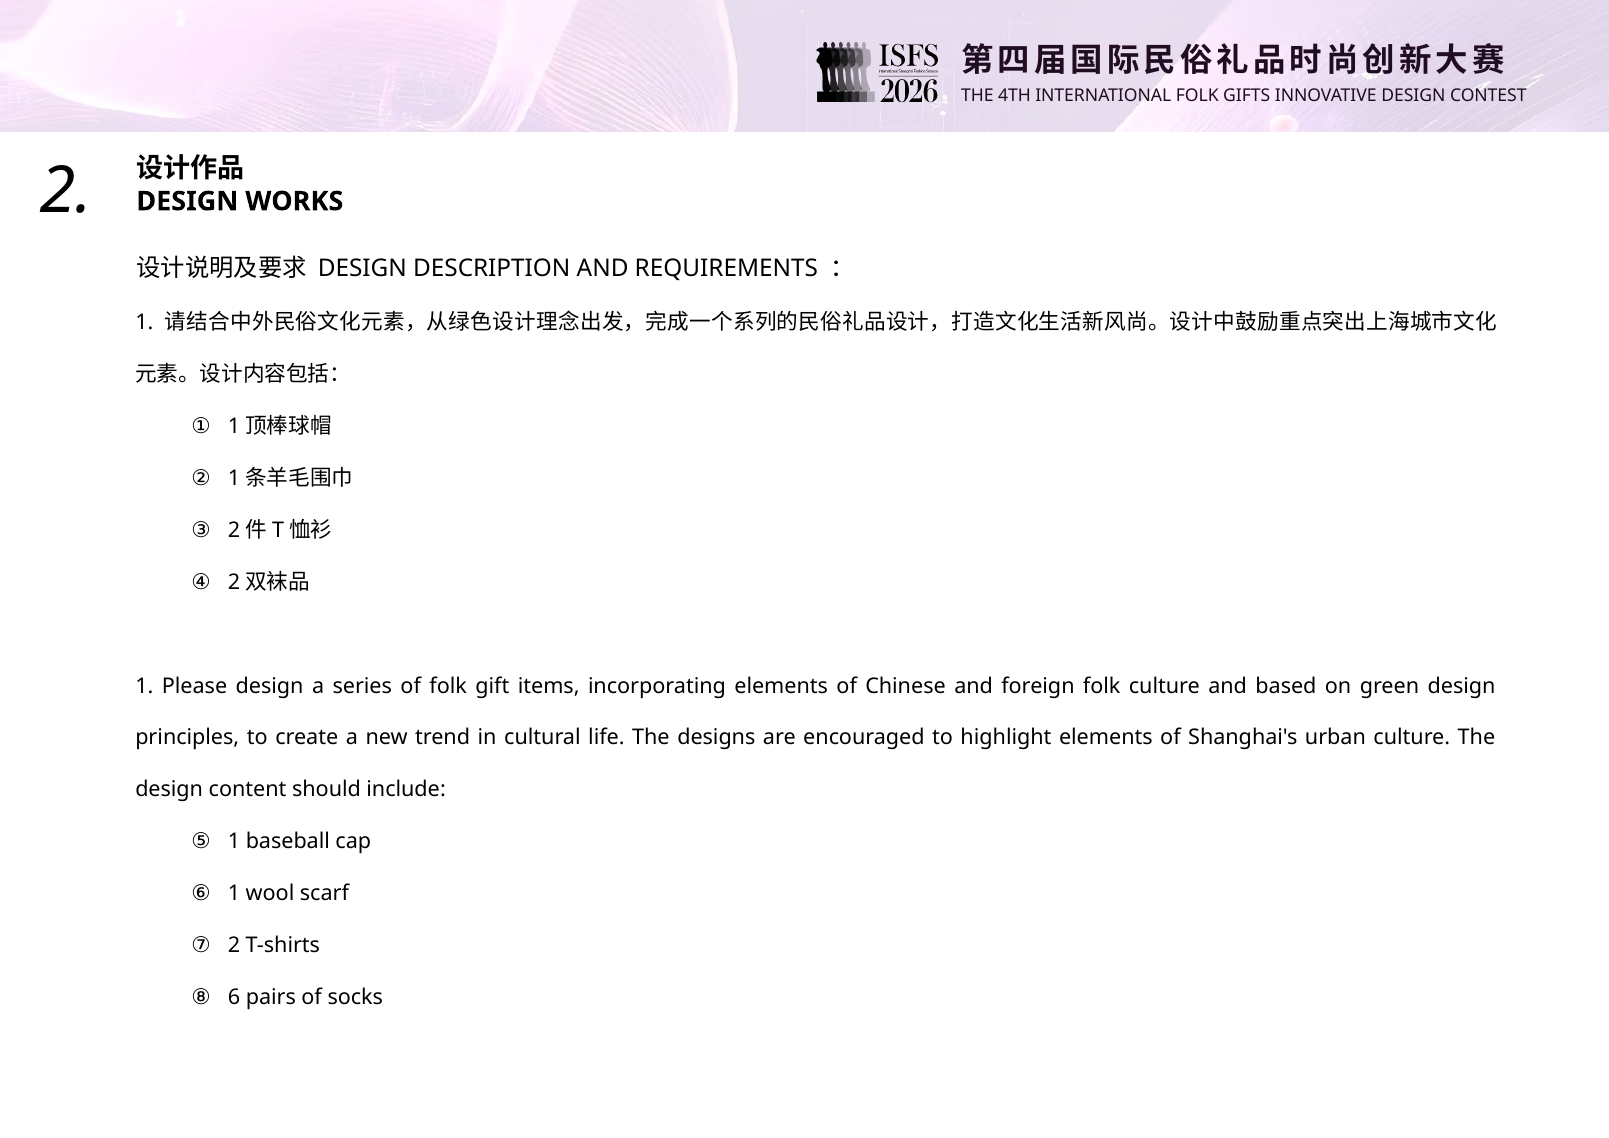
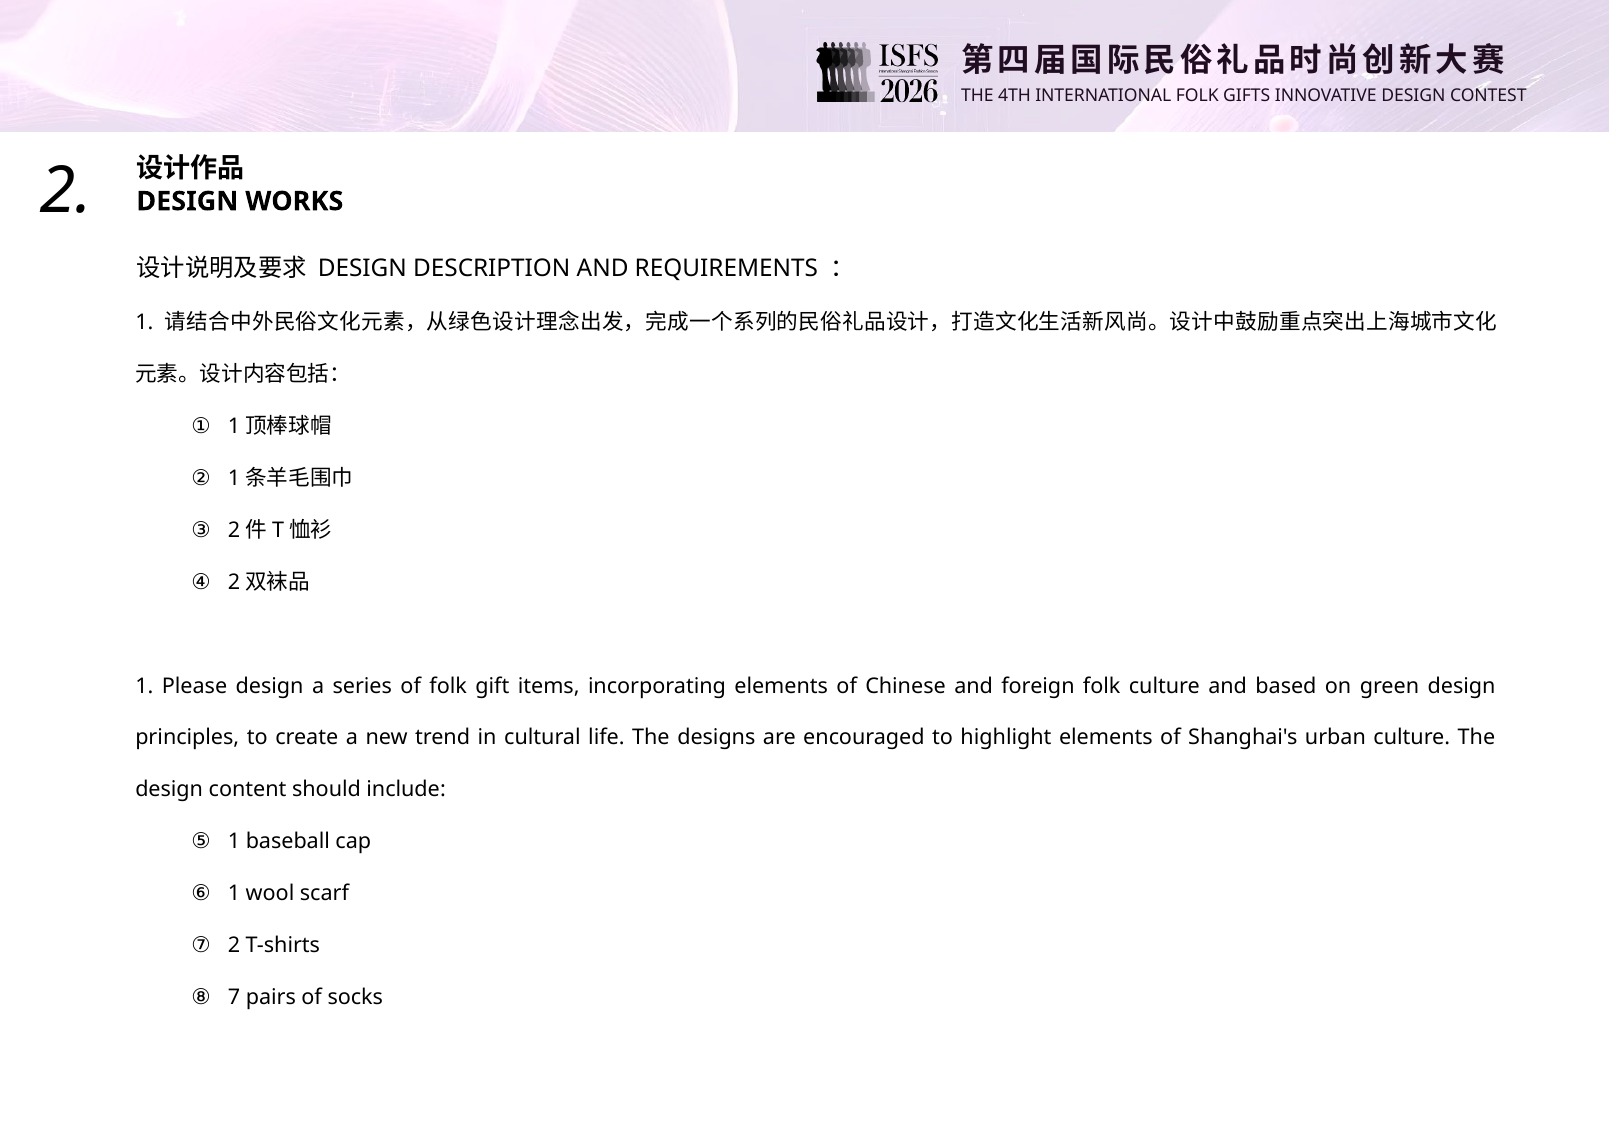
6: 6 -> 7
